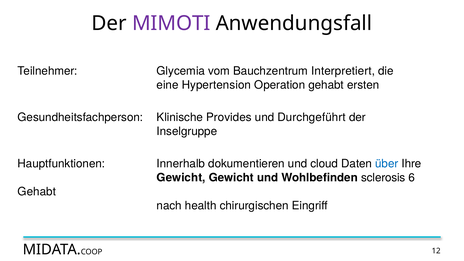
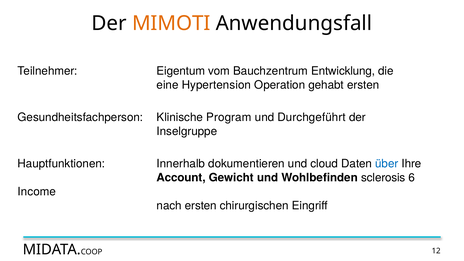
MIMOTI colour: purple -> orange
Glycemia: Glycemia -> Eigentum
Interpretiert: Interpretiert -> Entwicklung
Provides: Provides -> Program
Gewicht at (181, 178): Gewicht -> Account
Gehabt at (37, 192): Gehabt -> Income
nach health: health -> ersten
